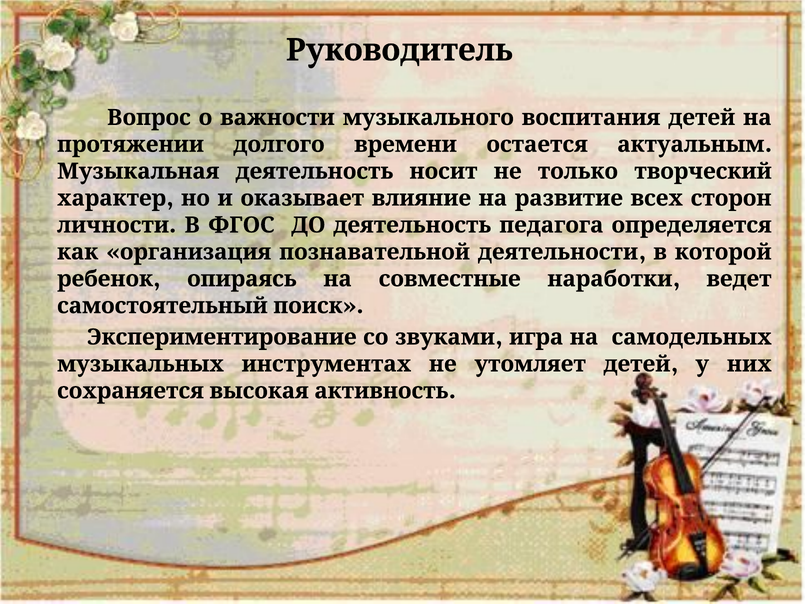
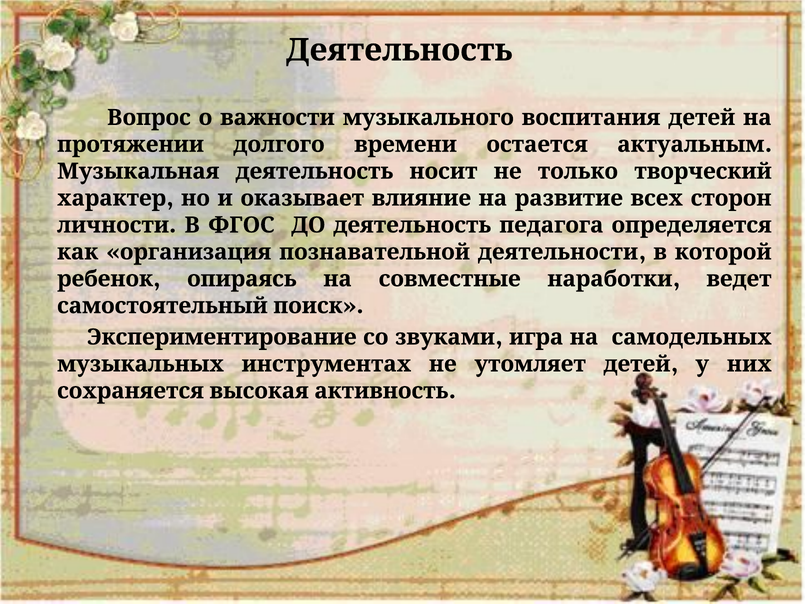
Руководитель at (399, 50): Руководитель -> Деятельность
